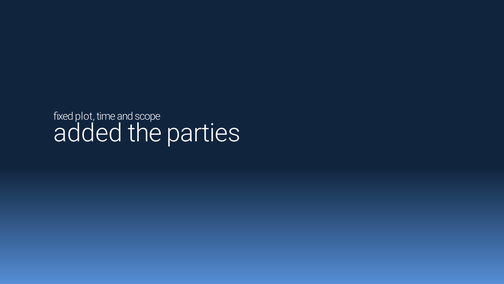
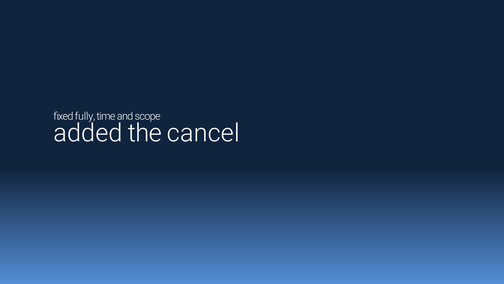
plot: plot -> fully
parties: parties -> cancel
